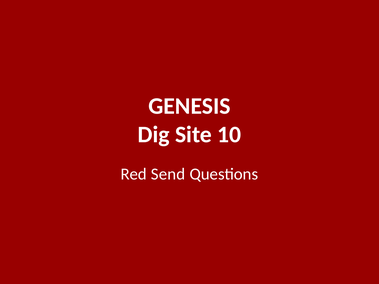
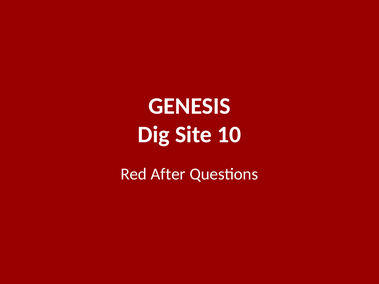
Send: Send -> After
